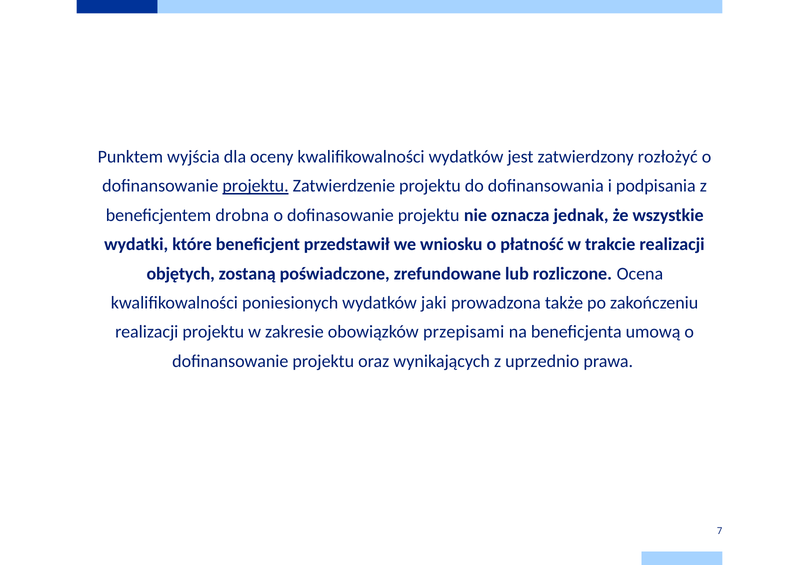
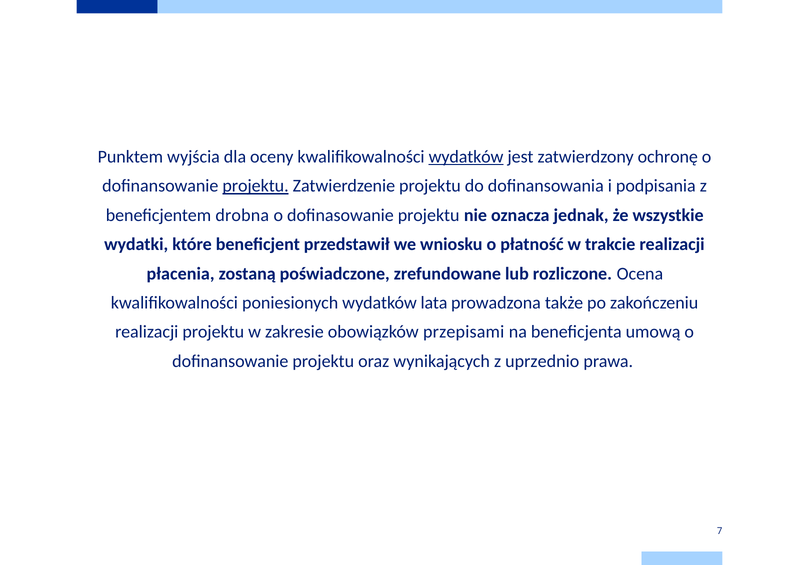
wydatków at (466, 157) underline: none -> present
rozłożyć: rozłożyć -> ochronę
objętych: objętych -> płacenia
jaki: jaki -> lata
